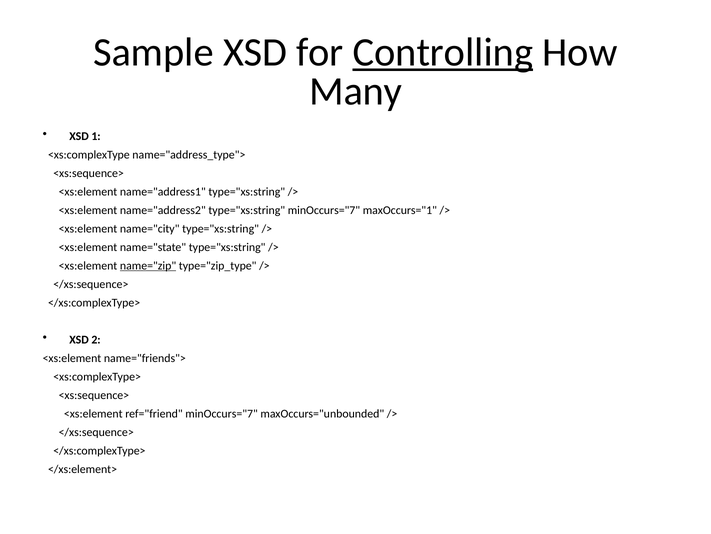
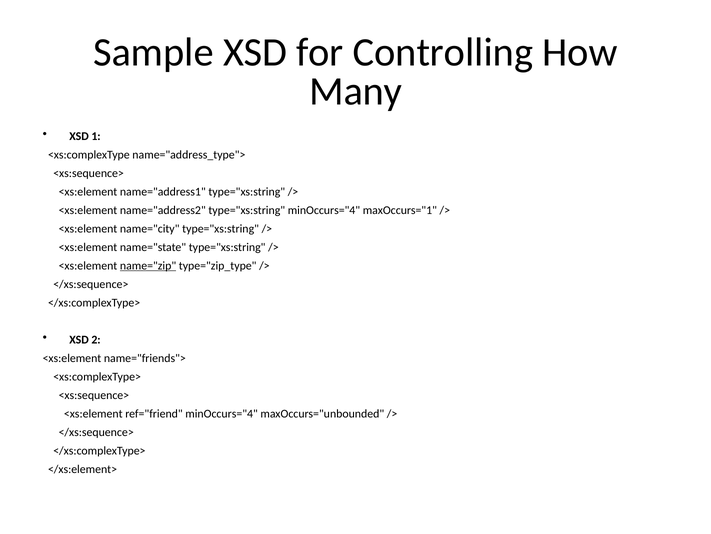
Controlling underline: present -> none
type="xs:string minOccurs="7: minOccurs="7 -> minOccurs="4
ref="friend minOccurs="7: minOccurs="7 -> minOccurs="4
